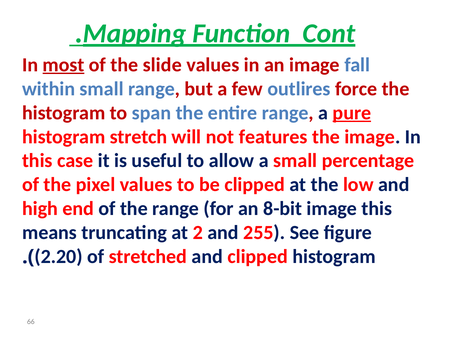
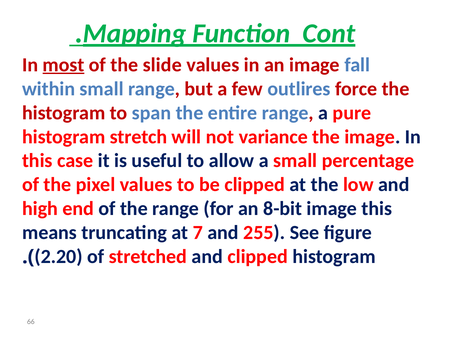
pure underline: present -> none
features: features -> variance
2: 2 -> 7
